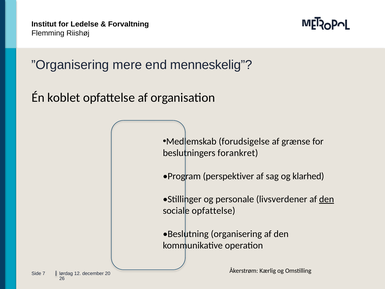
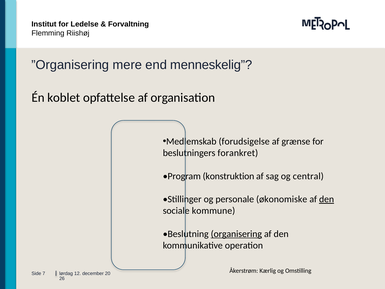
perspektiver: perspektiver -> konstruktion
klarhed: klarhed -> central
livsverdener: livsverdener -> økonomiske
opfattelse at (213, 211): opfattelse -> kommune
organisering underline: none -> present
